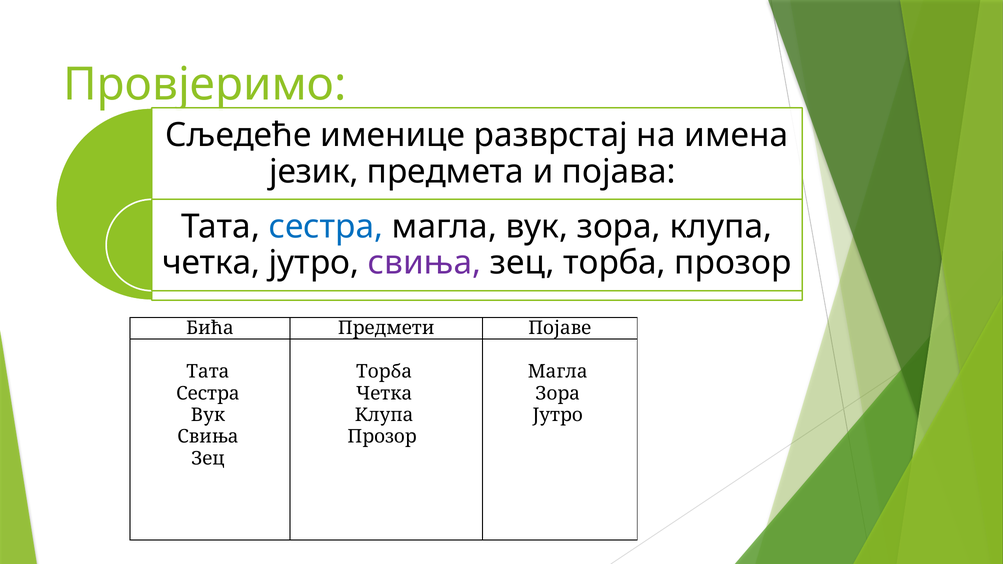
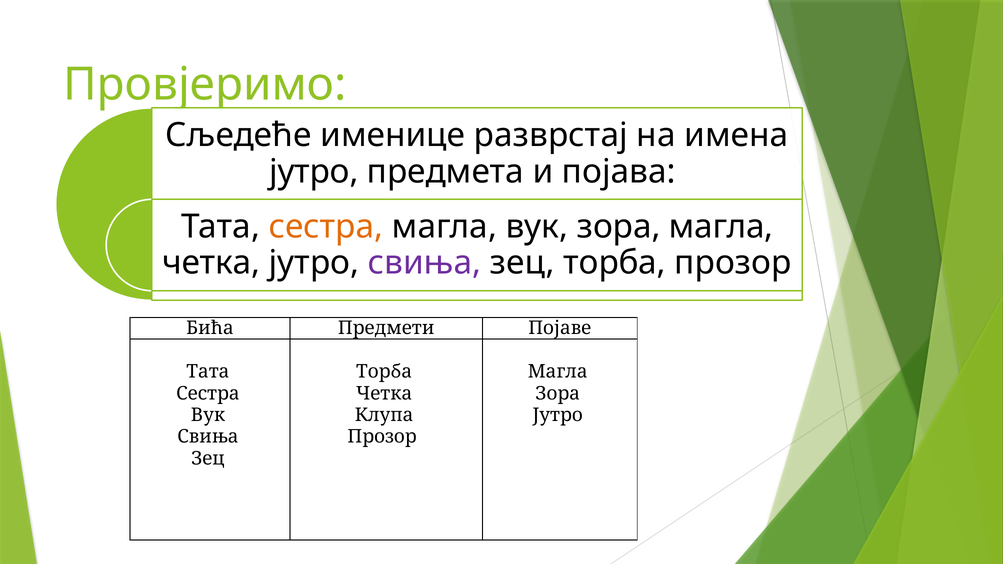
језик at (314, 172): језик -> јутро
сестра at (326, 227) colour: blue -> orange
зора клупа: клупа -> магла
